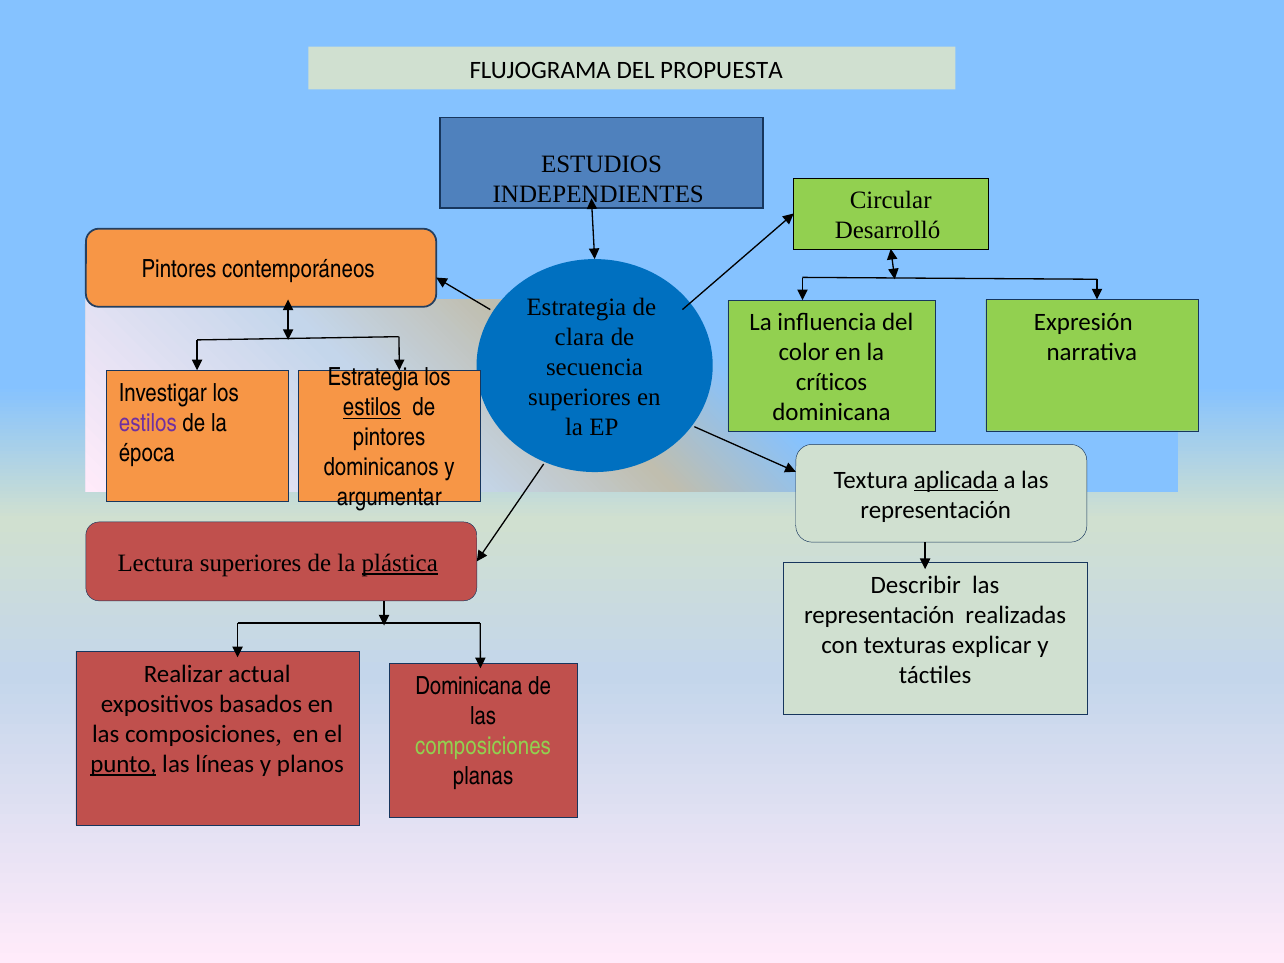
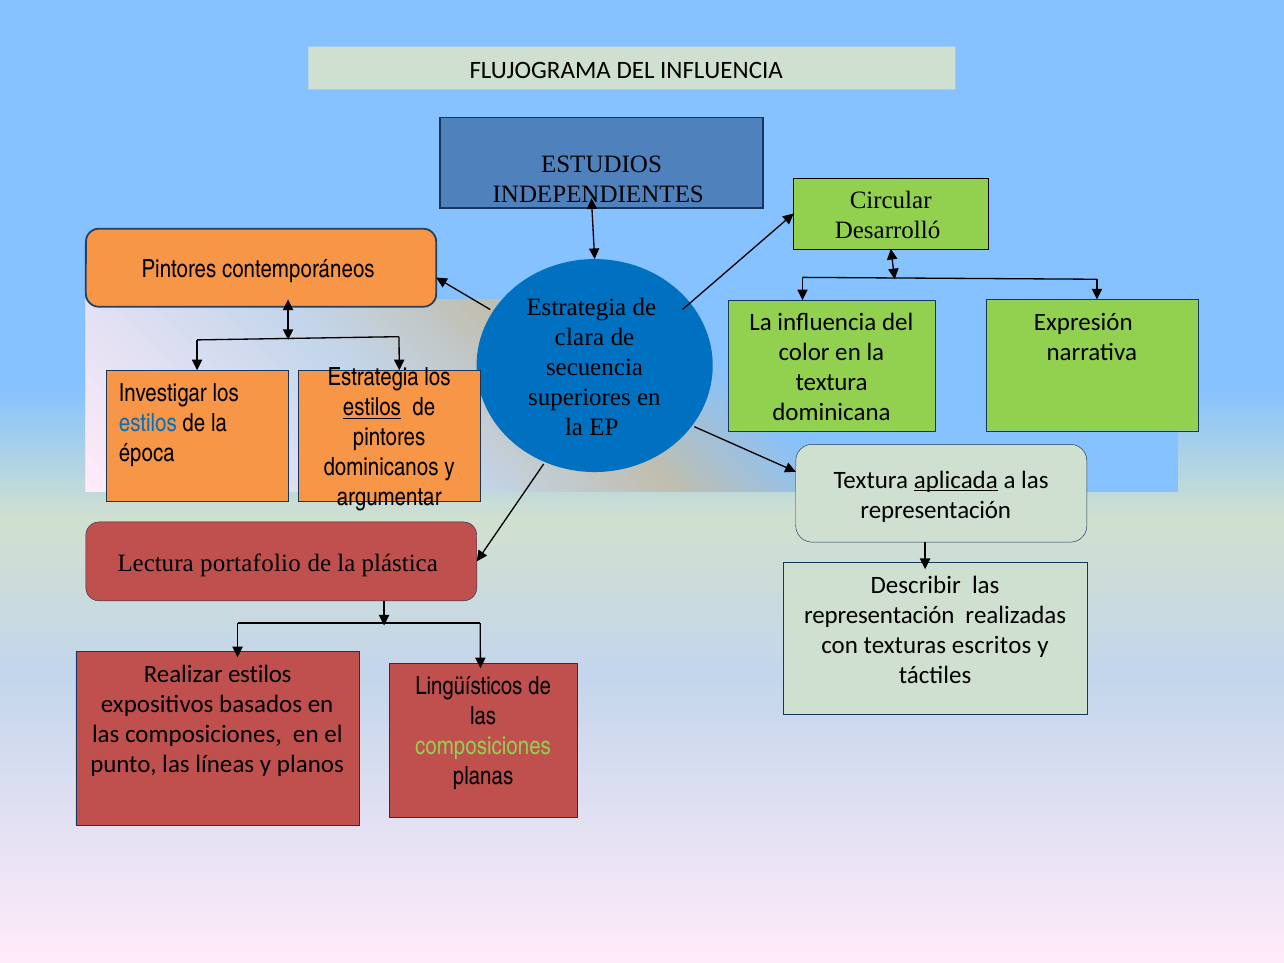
DEL PROPUESTA: PROPUESTA -> INFLUENCIA
críticos at (832, 382): críticos -> textura
estilos at (148, 423) colour: purple -> blue
Lectura superiores: superiores -> portafolio
plástica underline: present -> none
explicar: explicar -> escritos
Realizar actual: actual -> estilos
Dominicana at (469, 687): Dominicana -> Lingüísticos
punto underline: present -> none
